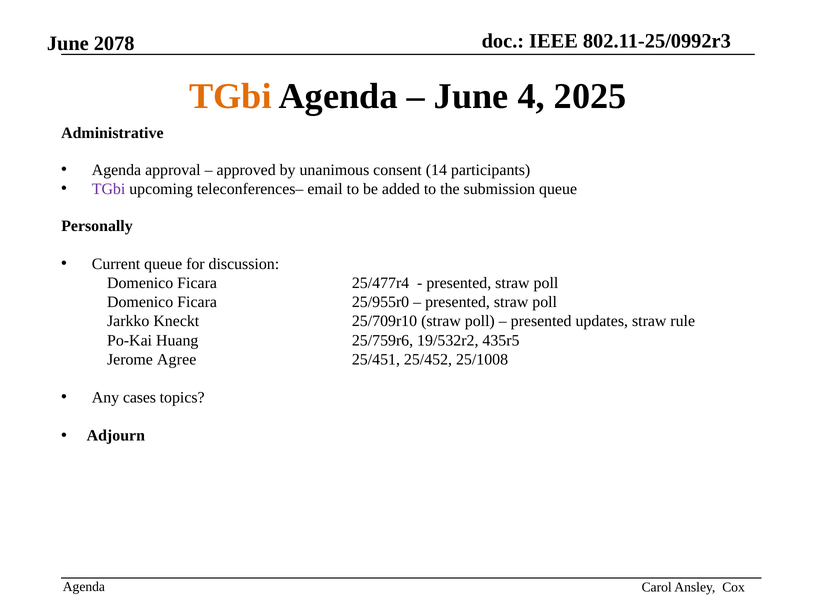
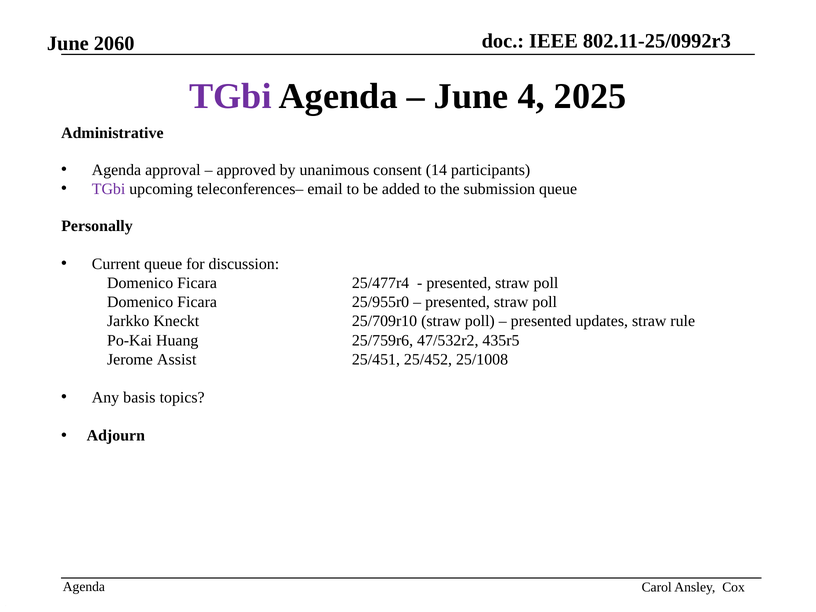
2078: 2078 -> 2060
TGbi at (230, 96) colour: orange -> purple
19/532r2: 19/532r2 -> 47/532r2
Agree: Agree -> Assist
cases: cases -> basis
